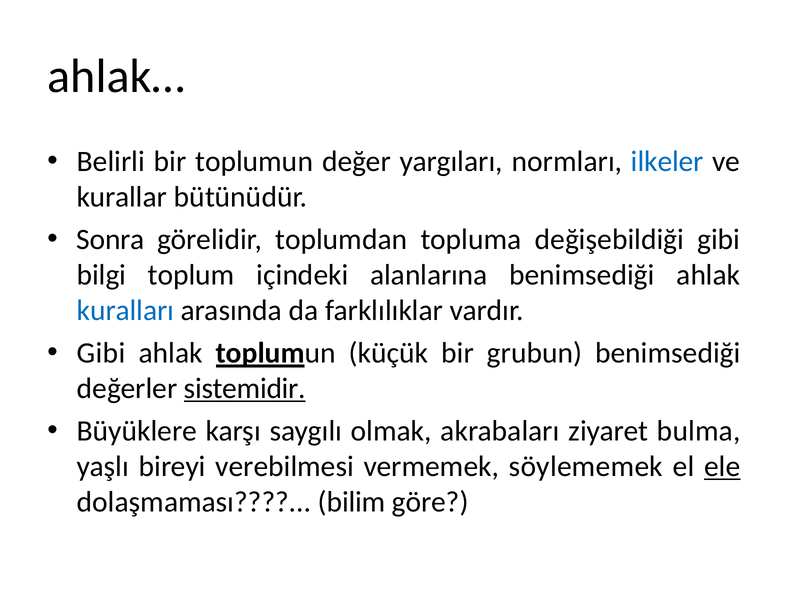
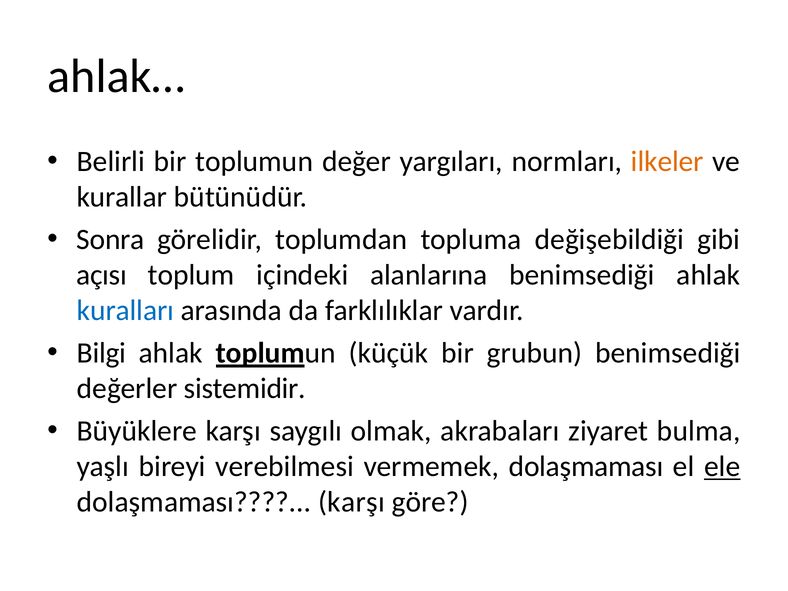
ilkeler colour: blue -> orange
bilgi: bilgi -> açısı
Gibi at (101, 353): Gibi -> Bilgi
sistemidir underline: present -> none
vermemek söylememek: söylememek -> dolaşmaması
dolaşmaması bilim: bilim -> karşı
